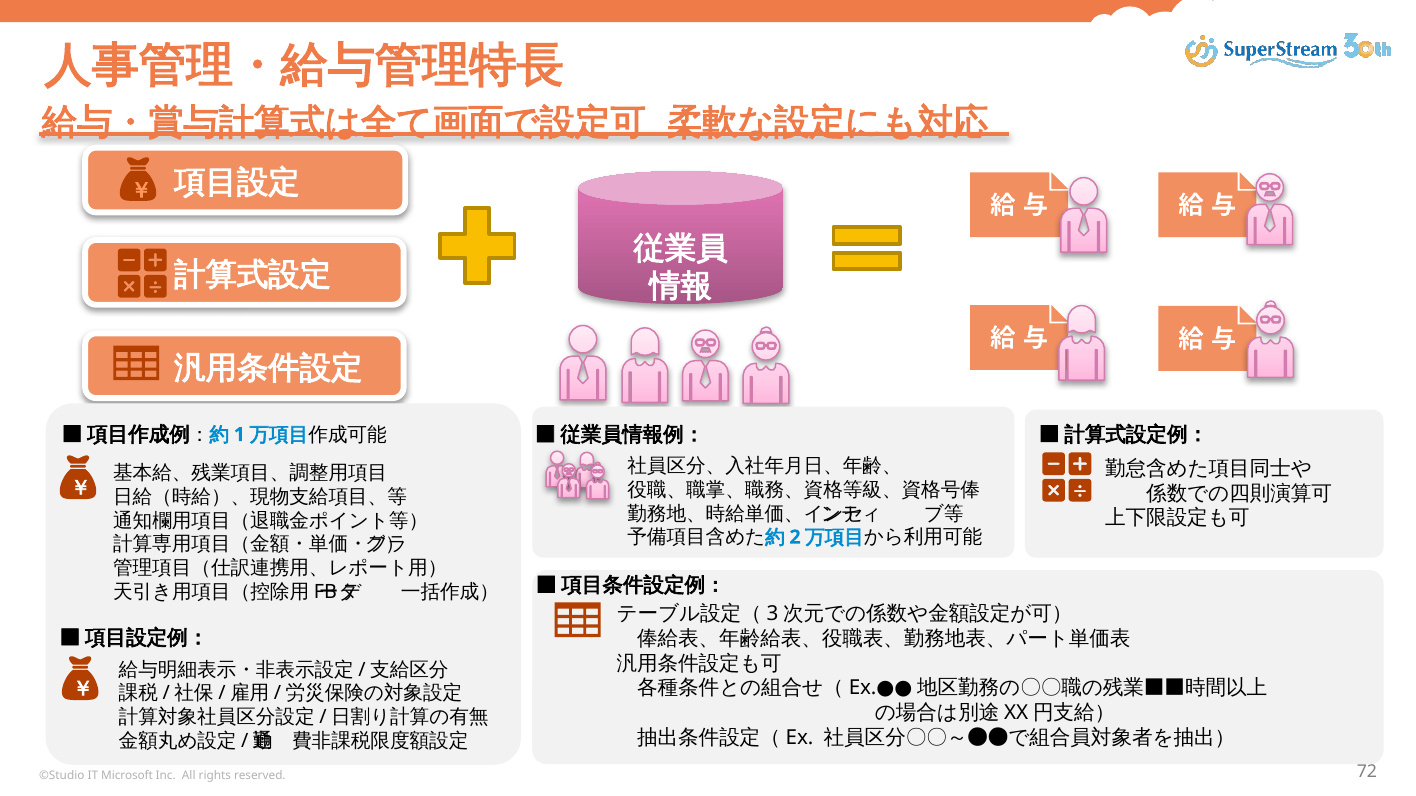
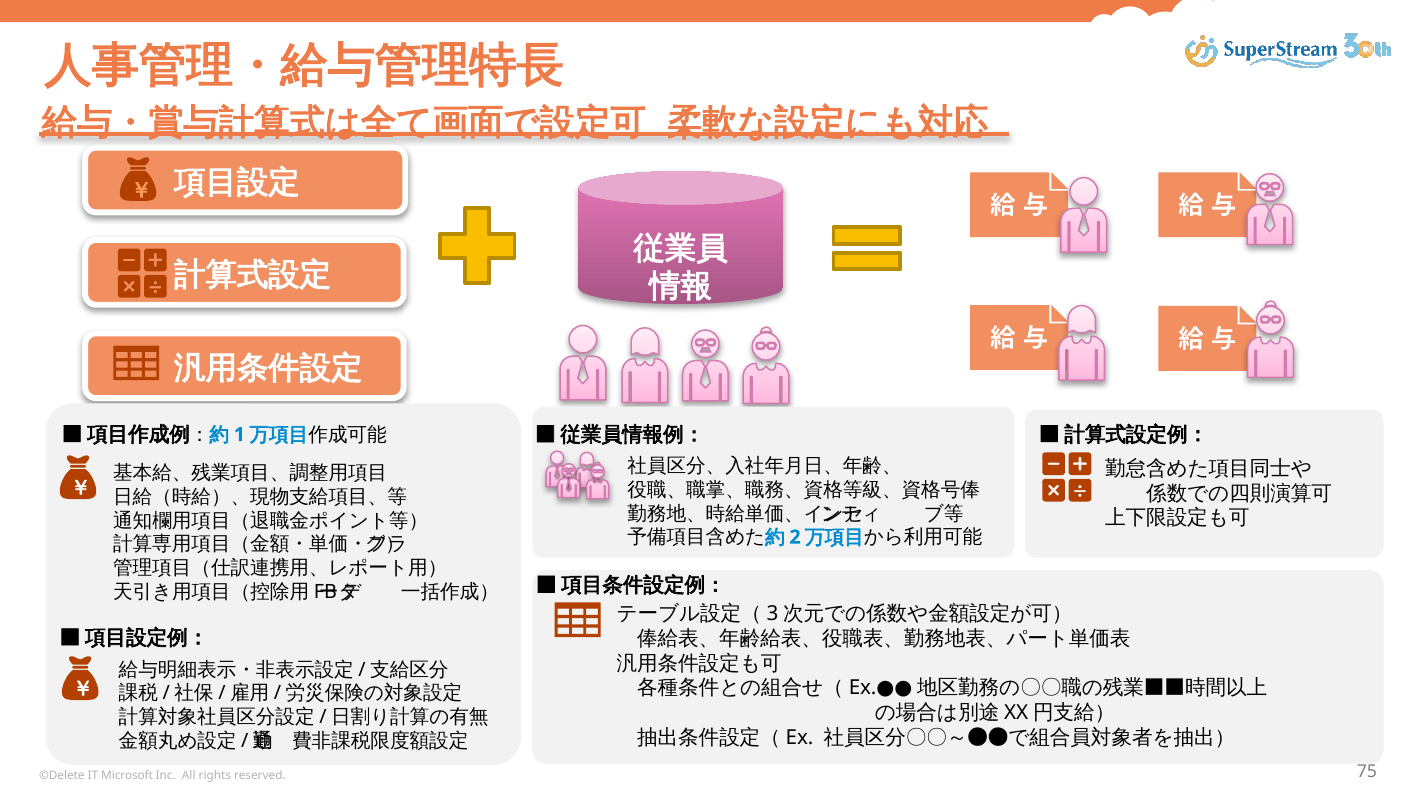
©Studio: ©Studio -> ©Delete
72: 72 -> 75
